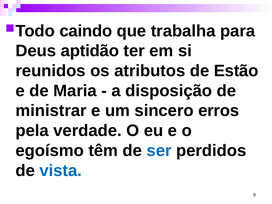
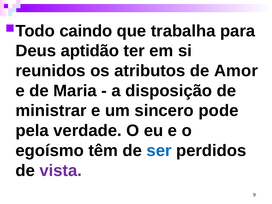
Estão: Estão -> Amor
erros: erros -> pode
vista colour: blue -> purple
